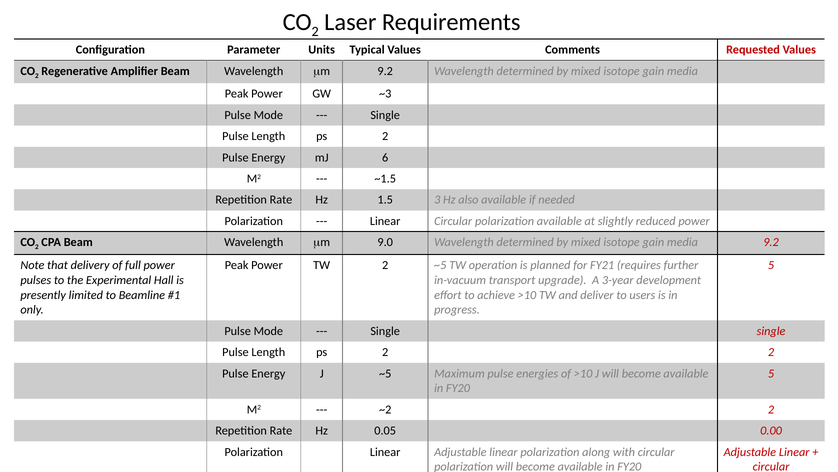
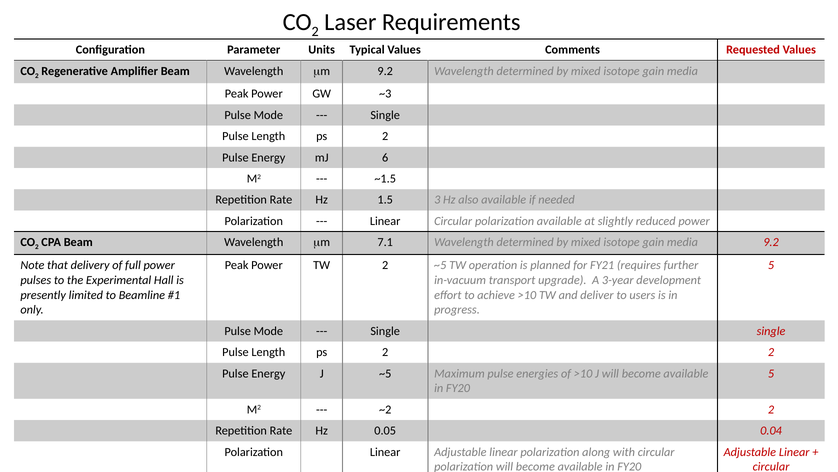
9.0: 9.0 -> 7.1
0.00: 0.00 -> 0.04
